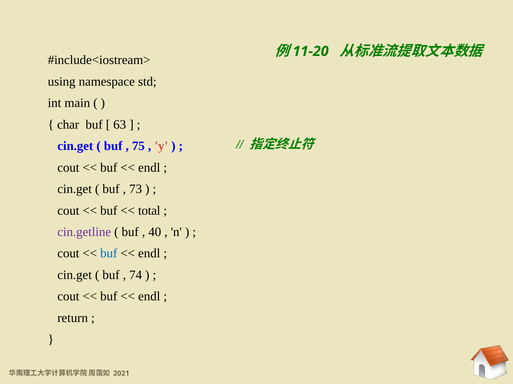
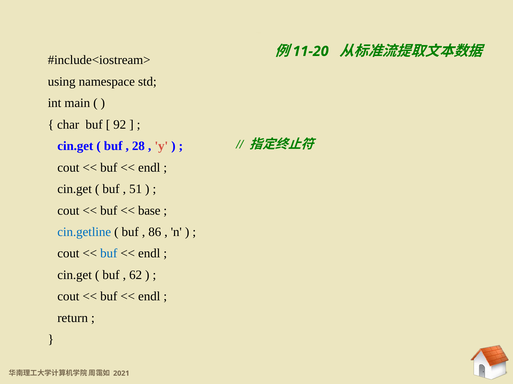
63: 63 -> 92
75: 75 -> 28
73: 73 -> 51
total: total -> base
cin.getline colour: purple -> blue
40: 40 -> 86
74: 74 -> 62
